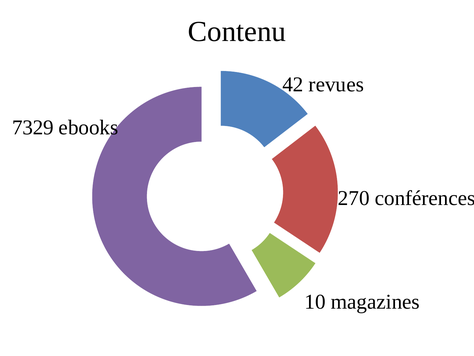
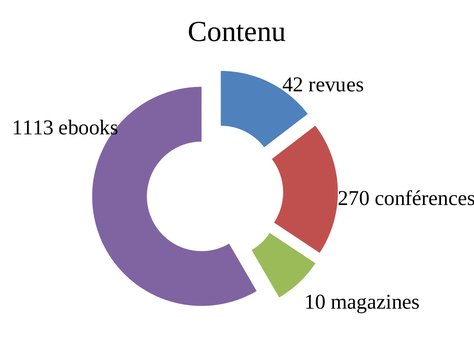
7329: 7329 -> 1113
